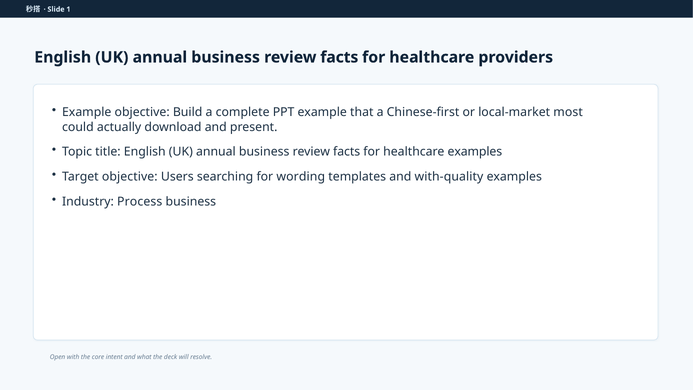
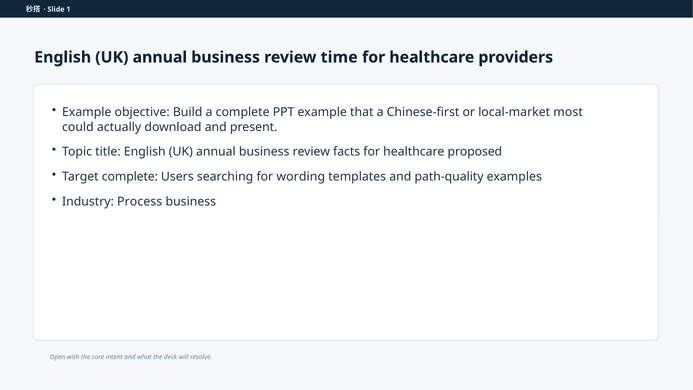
facts at (339, 57): facts -> time
healthcare examples: examples -> proposed
Target objective: objective -> complete
with-quality: with-quality -> path-quality
